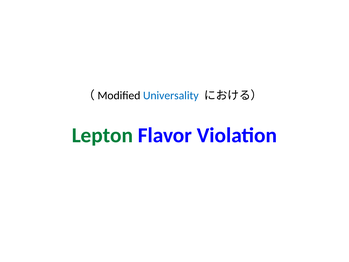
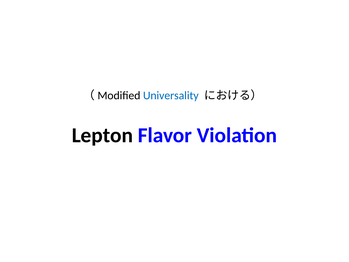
Lepton colour: green -> black
